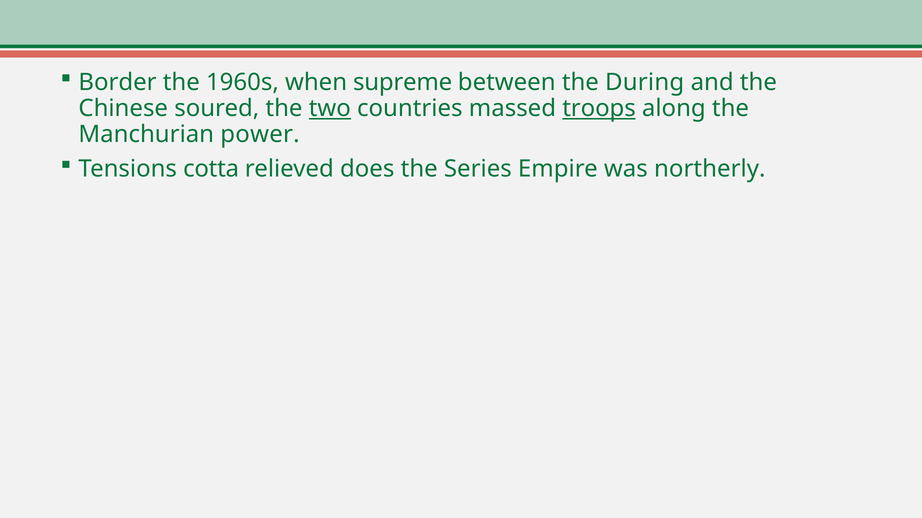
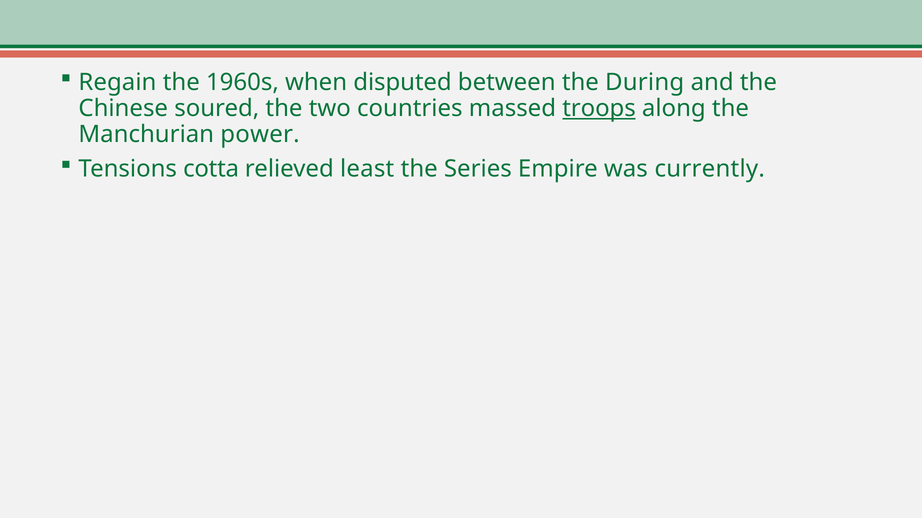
Border: Border -> Regain
supreme: supreme -> disputed
two underline: present -> none
does: does -> least
northerly: northerly -> currently
